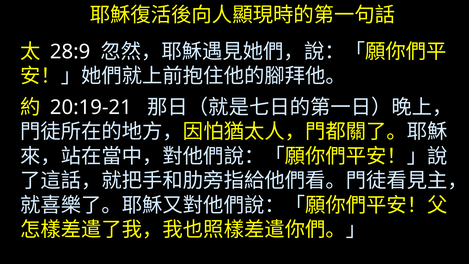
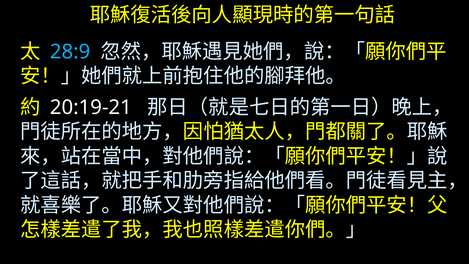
28:9 colour: white -> light blue
